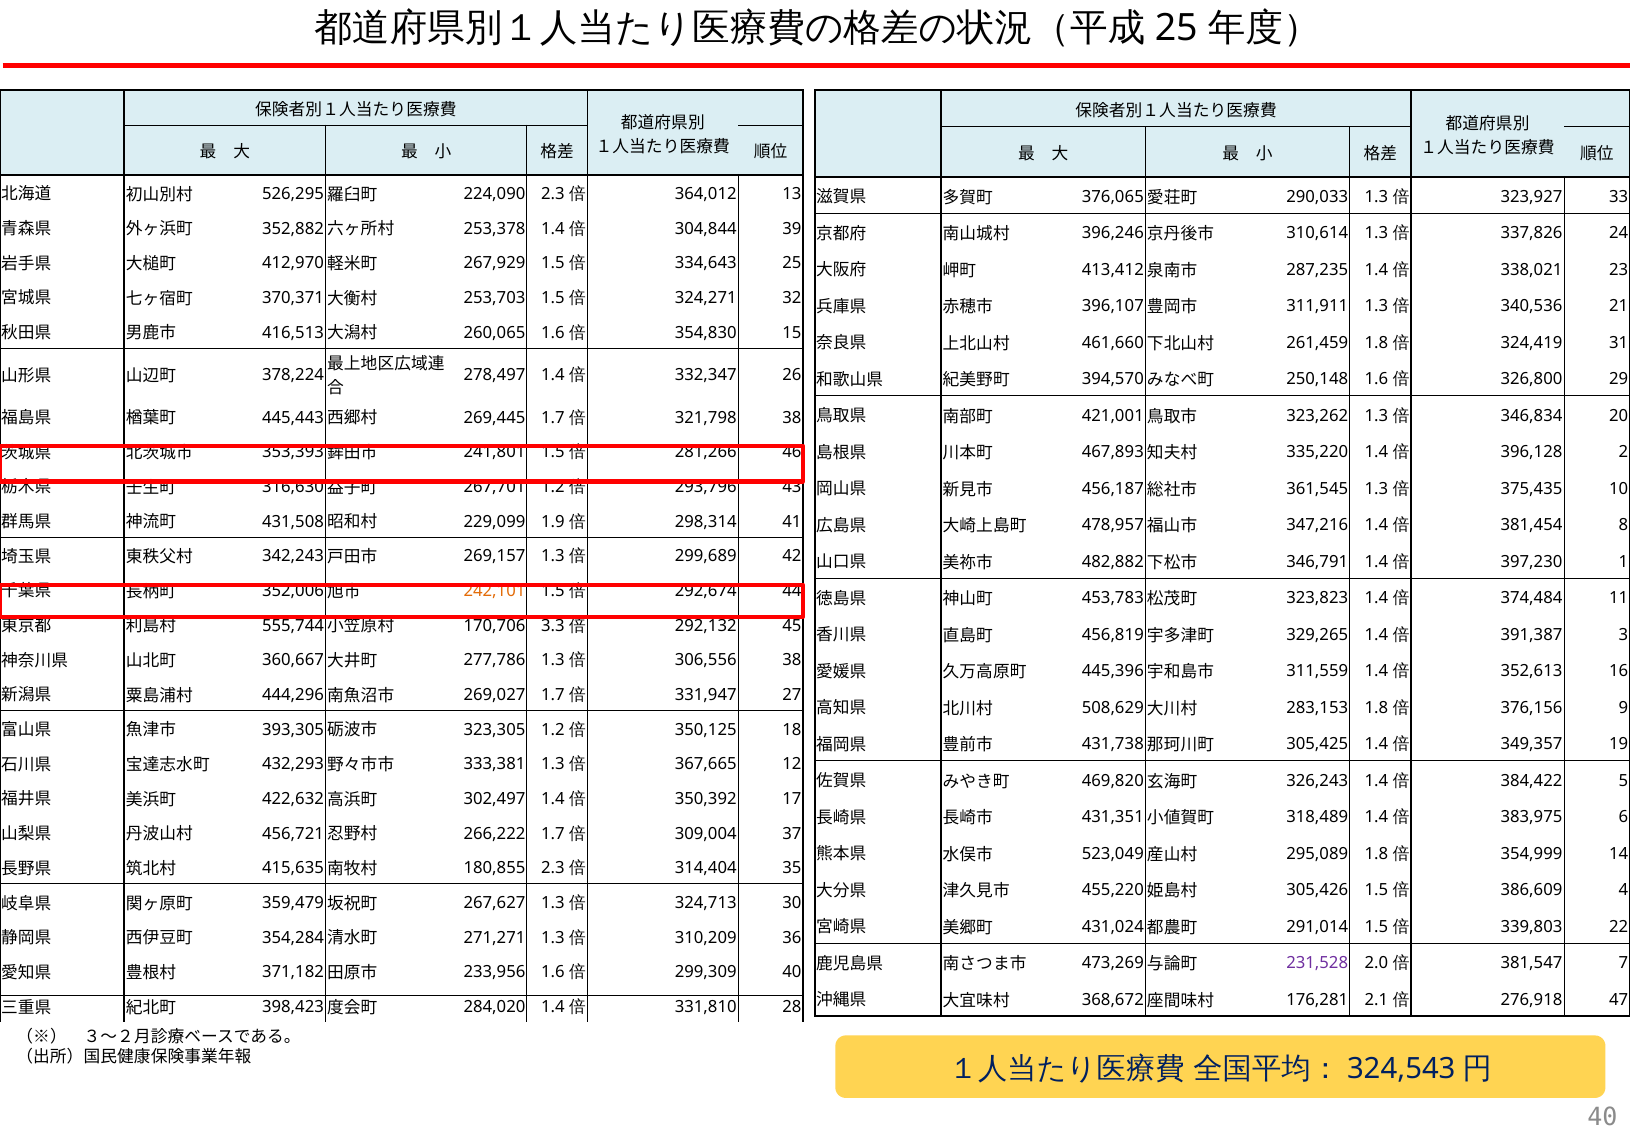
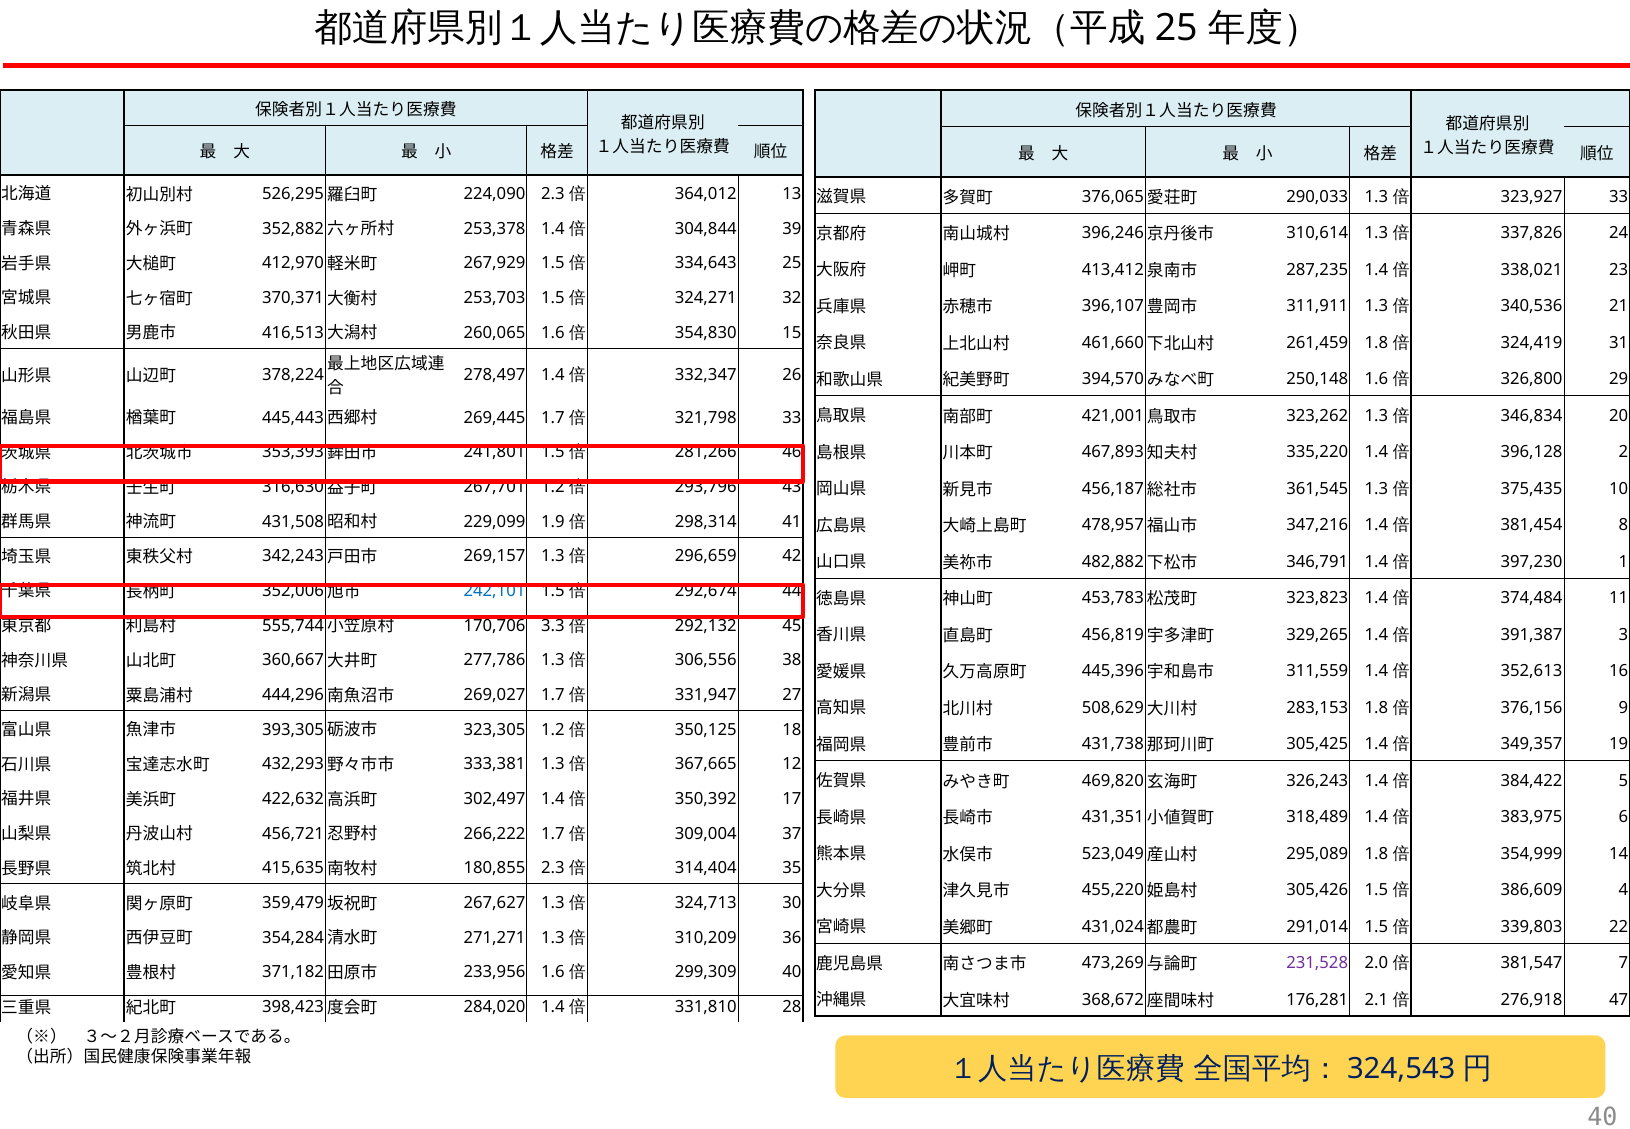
321,798 38: 38 -> 33
299,689: 299,689 -> 296,659
242,101 colour: orange -> blue
